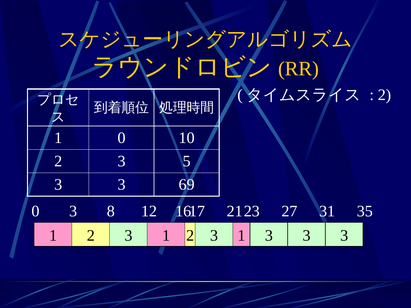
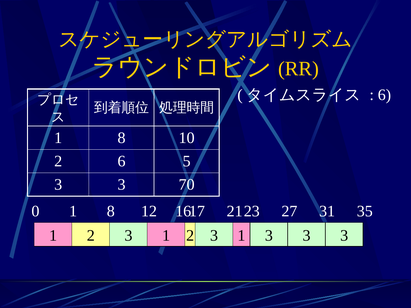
2 at (384, 95): 2 -> 6
0 at (122, 138): 0 -> 8
2 3: 3 -> 6
69: 69 -> 70
0 3: 3 -> 1
